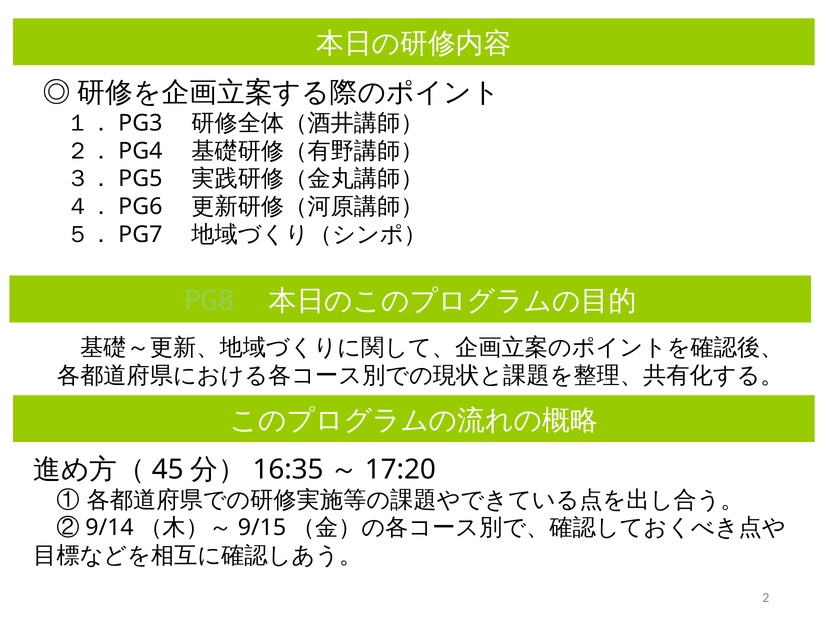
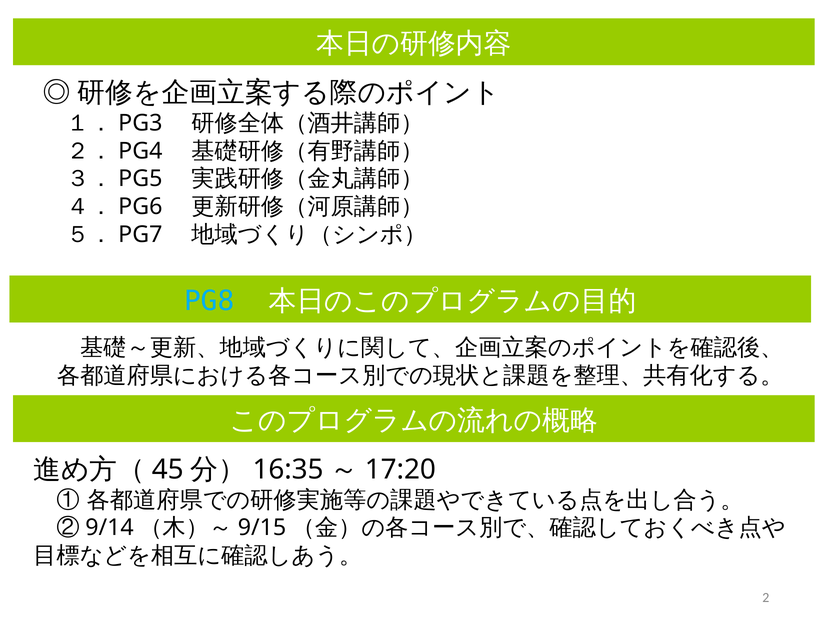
PG8 colour: light green -> light blue
